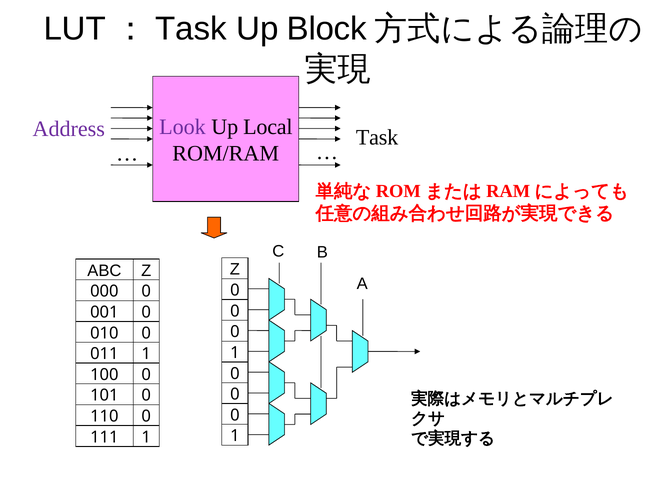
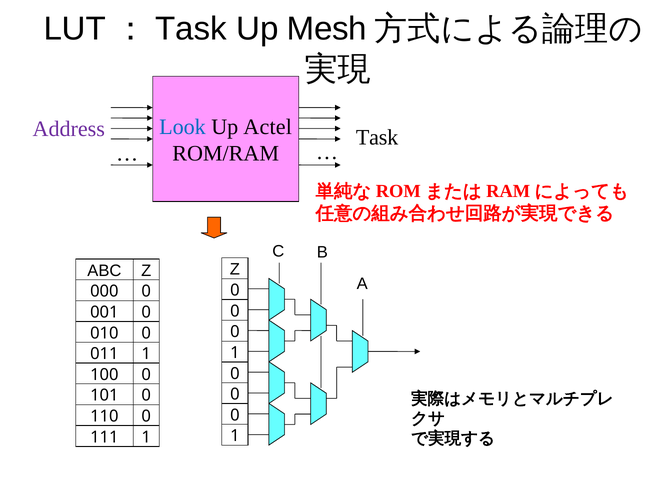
Block: Block -> Mesh
Look colour: purple -> blue
Local: Local -> Actel
